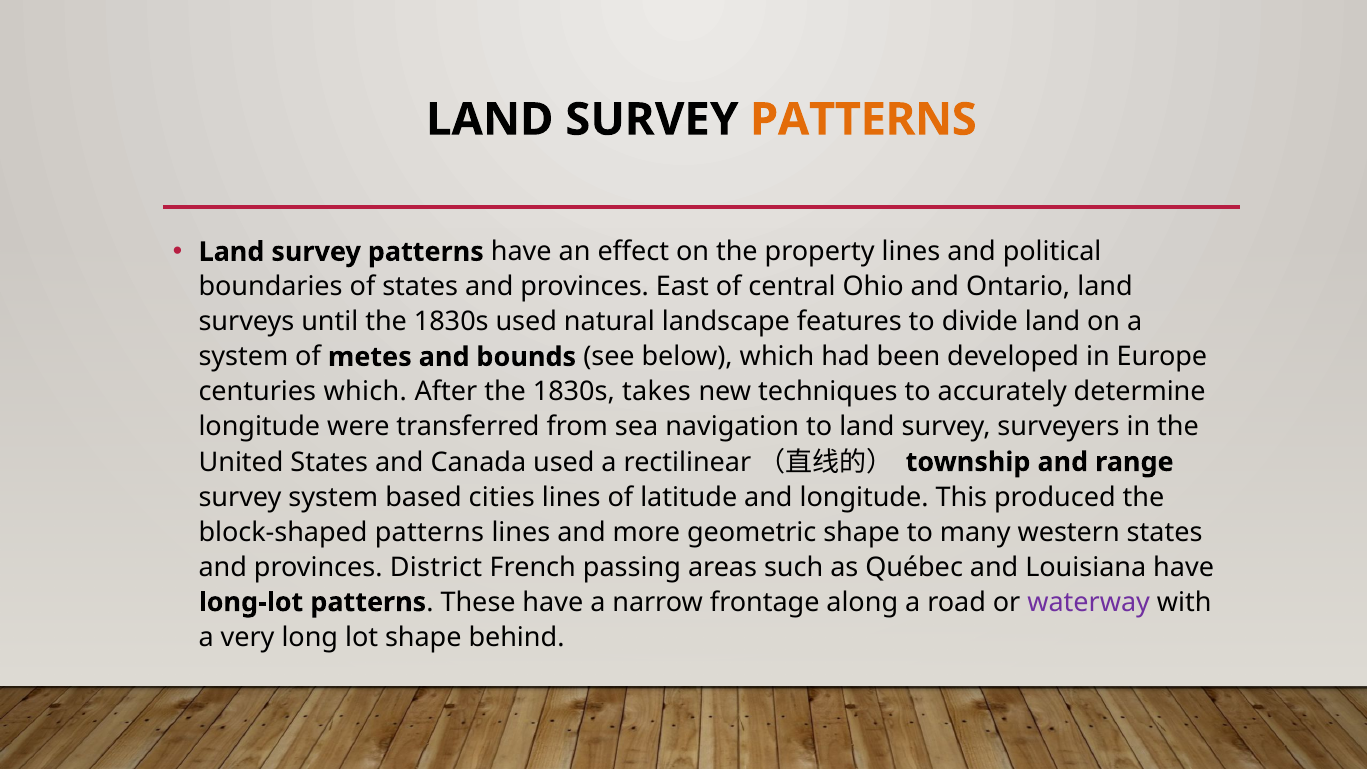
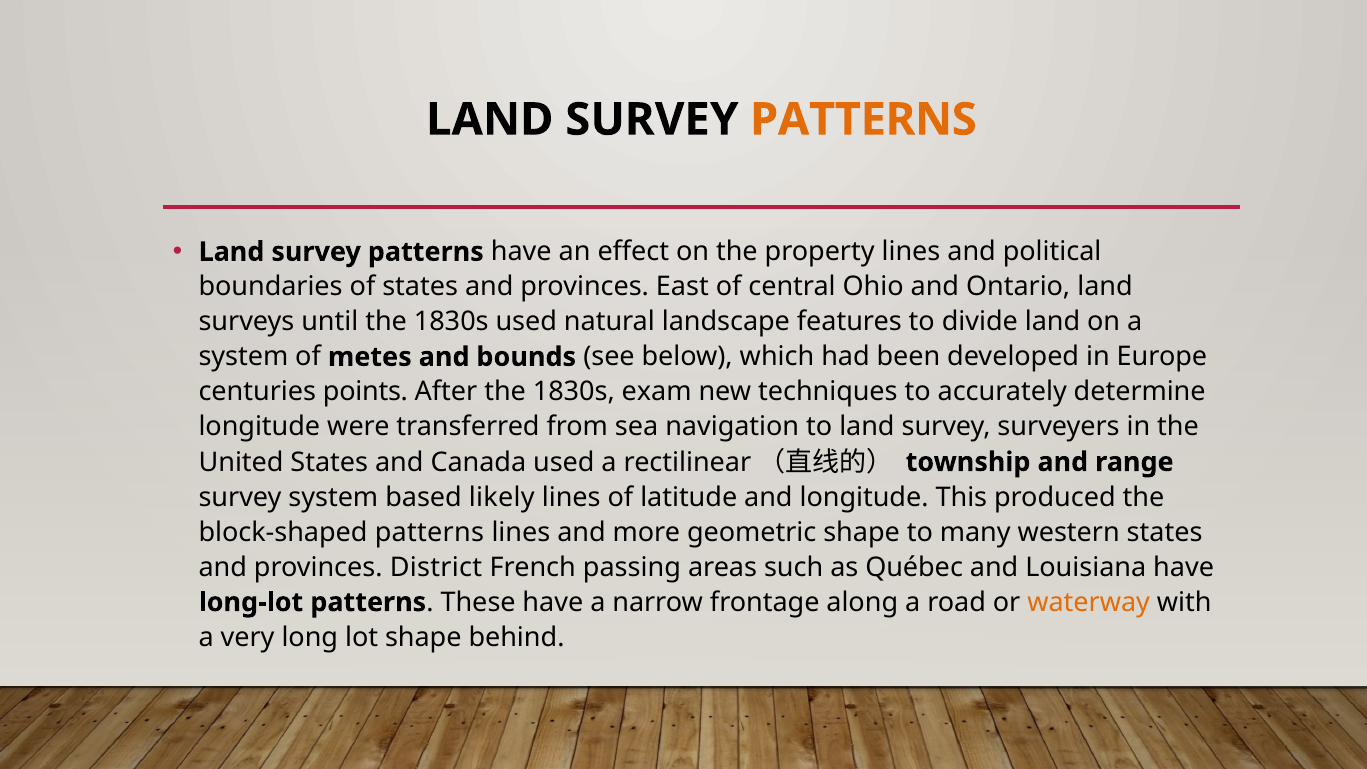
centuries which: which -> points
takes: takes -> exam
cities: cities -> likely
waterway colour: purple -> orange
